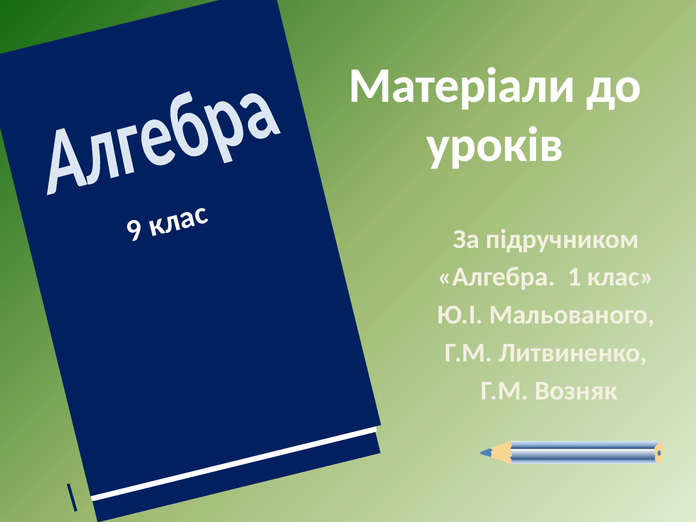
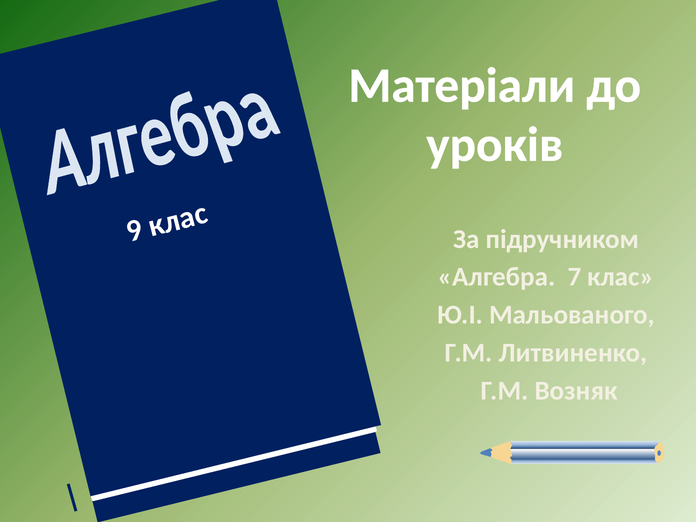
1: 1 -> 7
